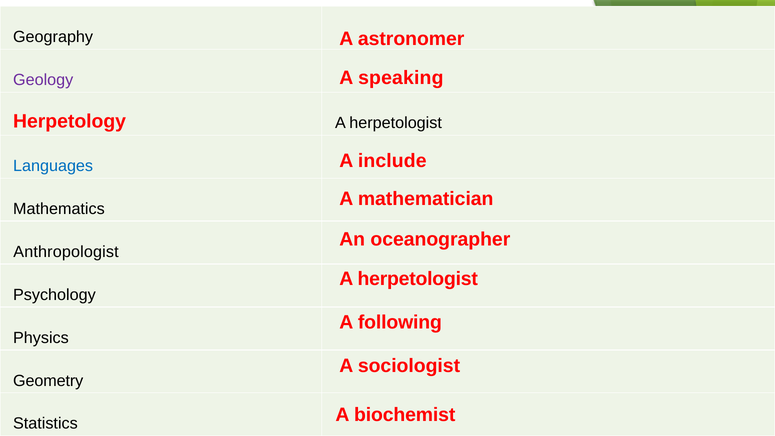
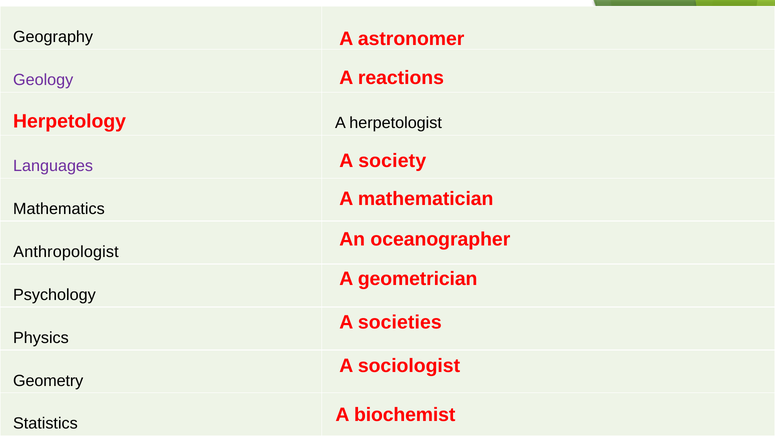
speaking: speaking -> reactions
include: include -> society
Languages colour: blue -> purple
herpetologist at (418, 279): herpetologist -> geometrician
following: following -> societies
